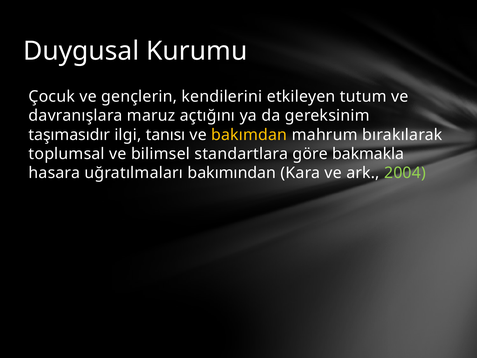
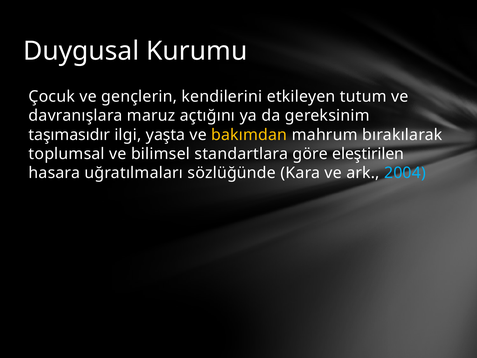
tanısı: tanısı -> yaşta
bakmakla: bakmakla -> eleştirilen
bakımından: bakımından -> sözlüğünde
2004 colour: light green -> light blue
